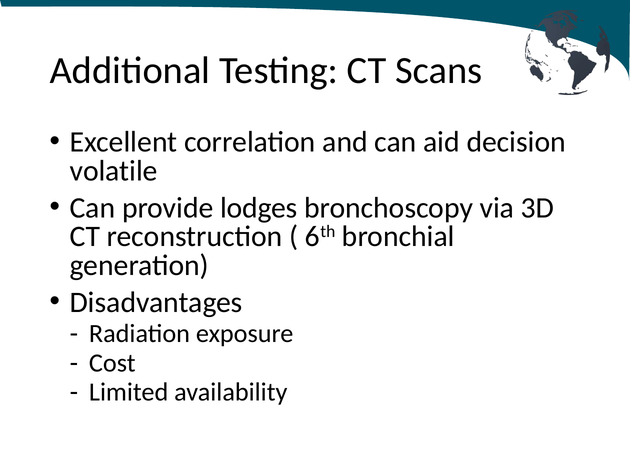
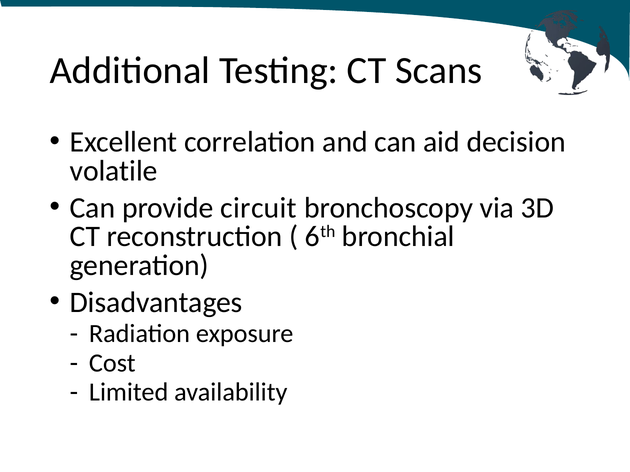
lodges: lodges -> circuit
